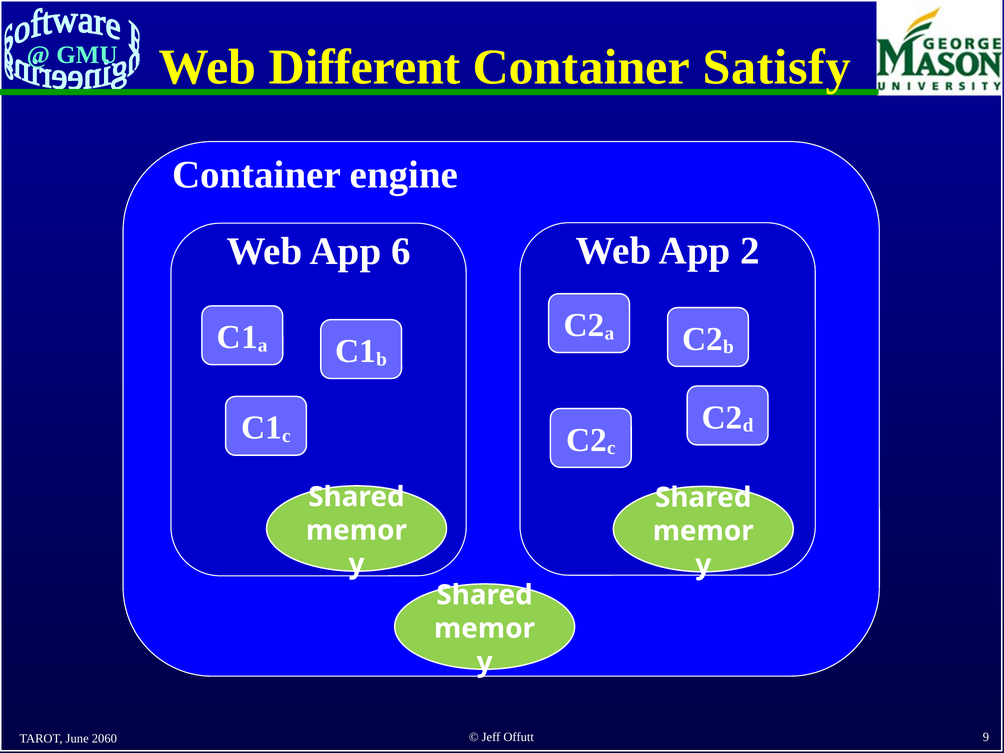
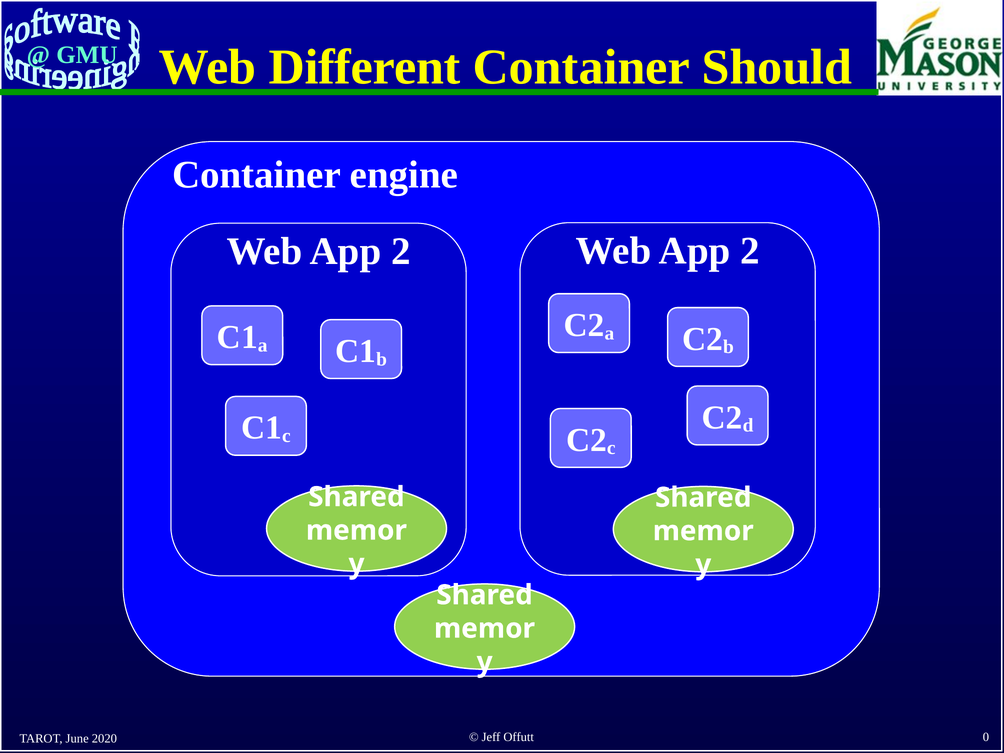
Satisfy: Satisfy -> Should
6 at (401, 252): 6 -> 2
2060: 2060 -> 2020
9: 9 -> 0
